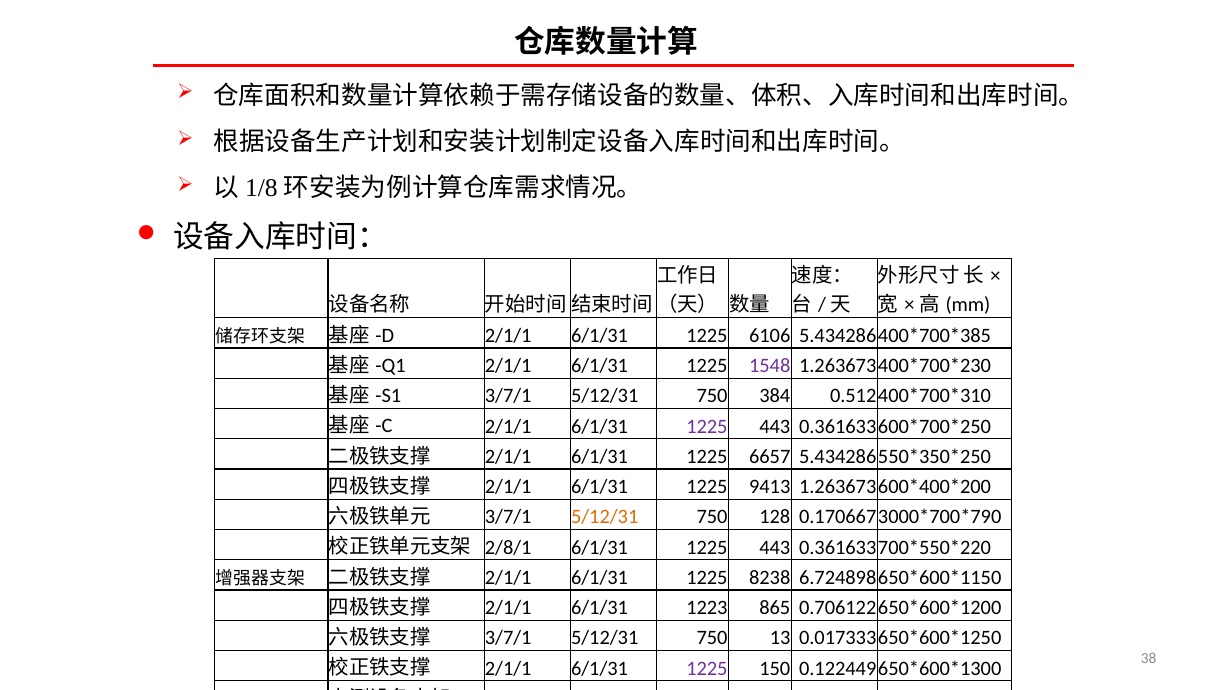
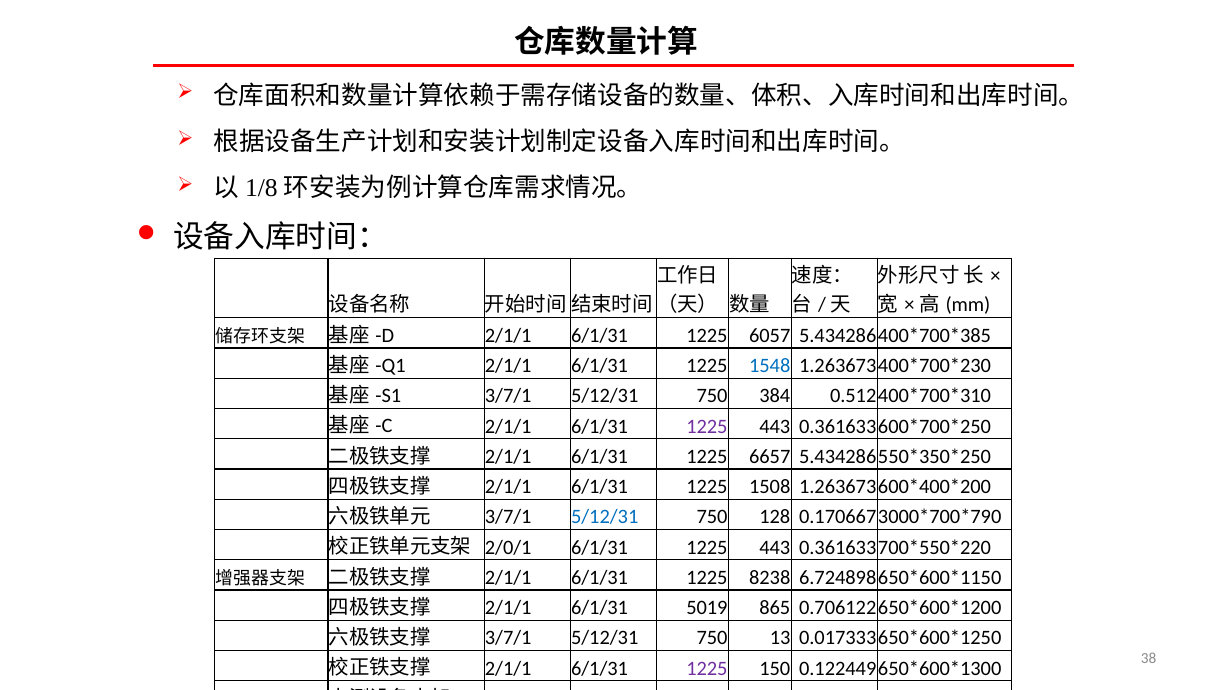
6106: 6106 -> 6057
1548 colour: purple -> blue
9413: 9413 -> 1508
5/12/31 at (605, 517) colour: orange -> blue
2/8/1: 2/8/1 -> 2/0/1
1223: 1223 -> 5019
